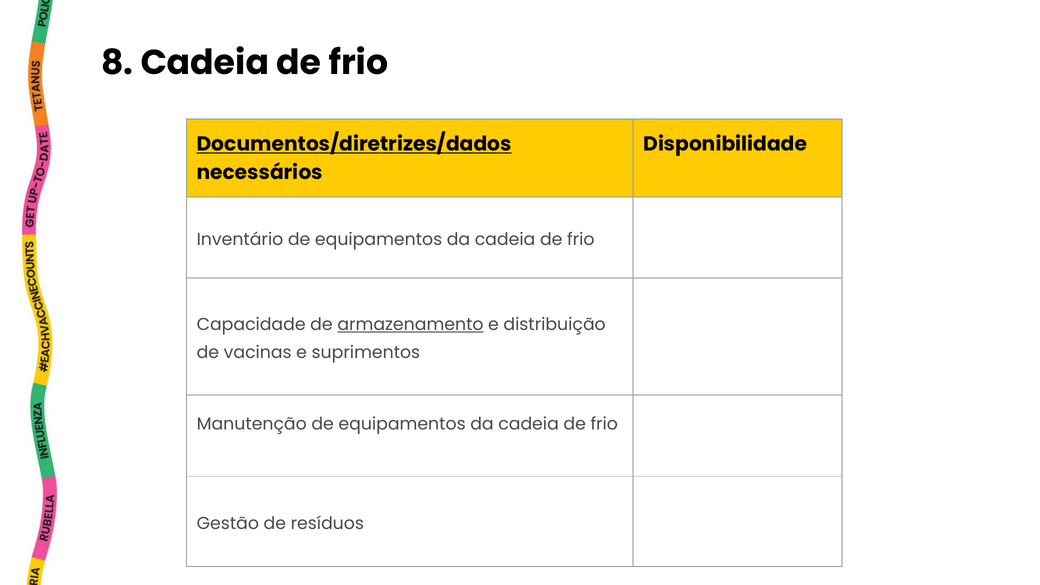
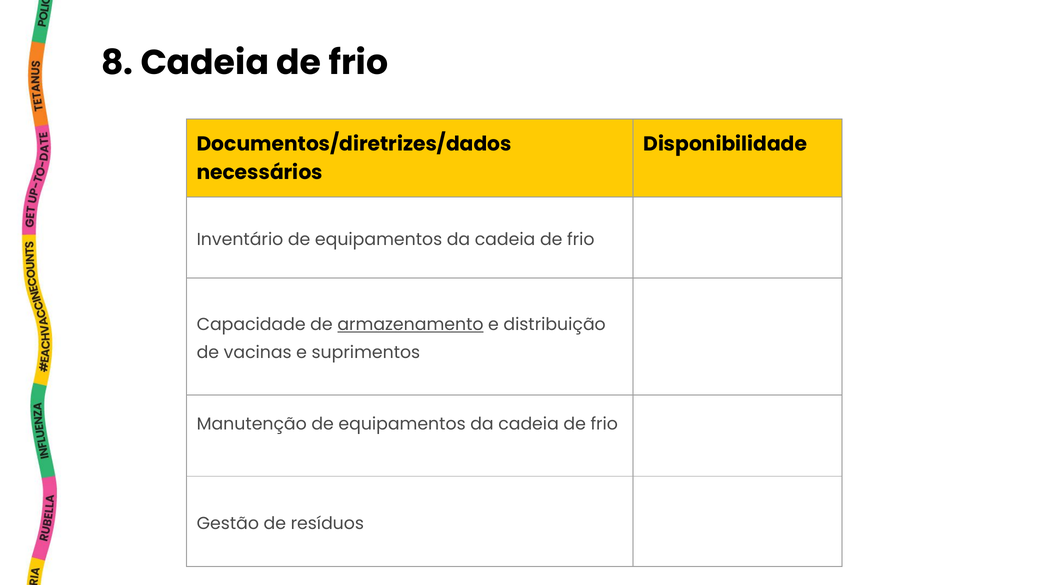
Documentos/diretrizes/dados underline: present -> none
